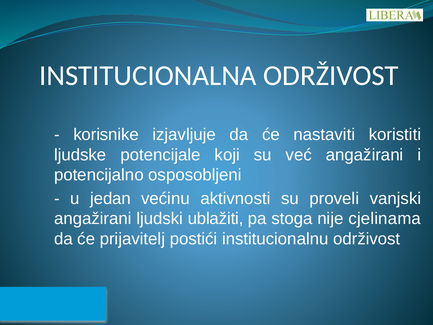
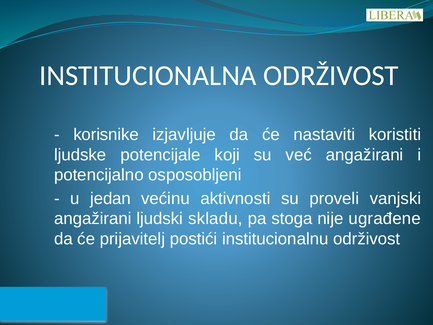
ublažiti: ublažiti -> skladu
cjelinama: cjelinama -> ugrađene
